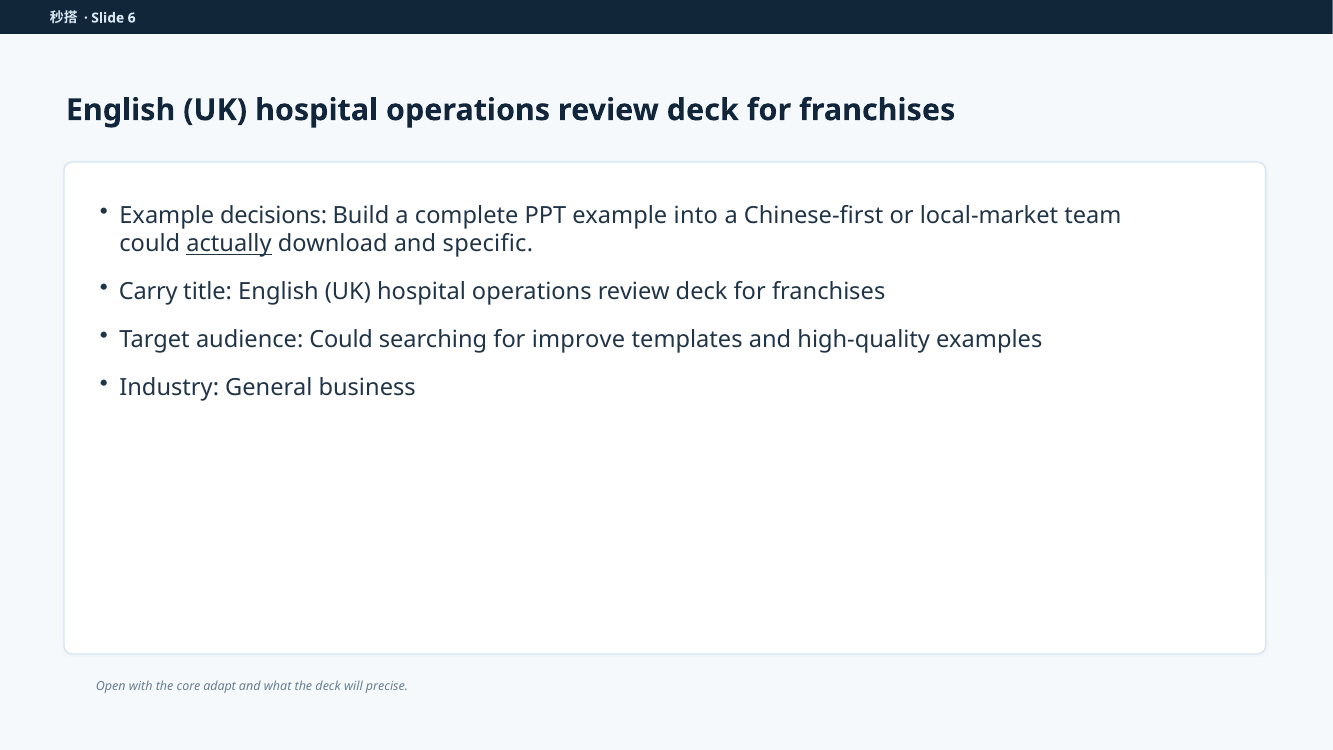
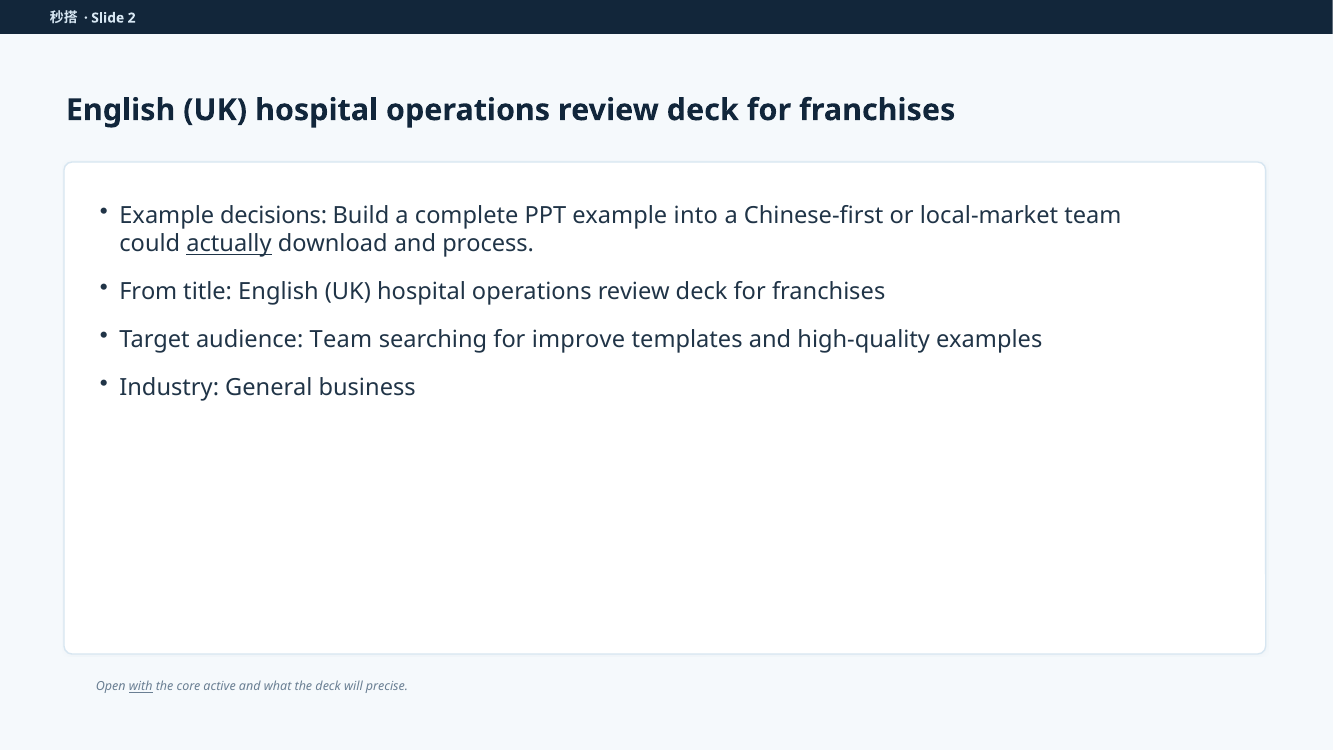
6: 6 -> 2
specific: specific -> process
Carry: Carry -> From
audience Could: Could -> Team
with underline: none -> present
adapt: adapt -> active
